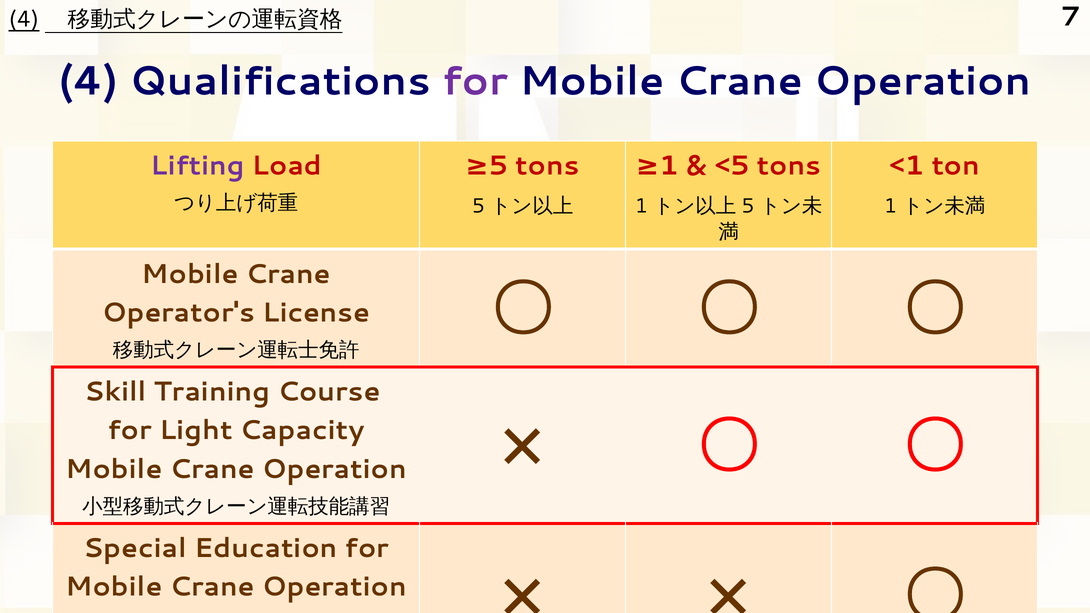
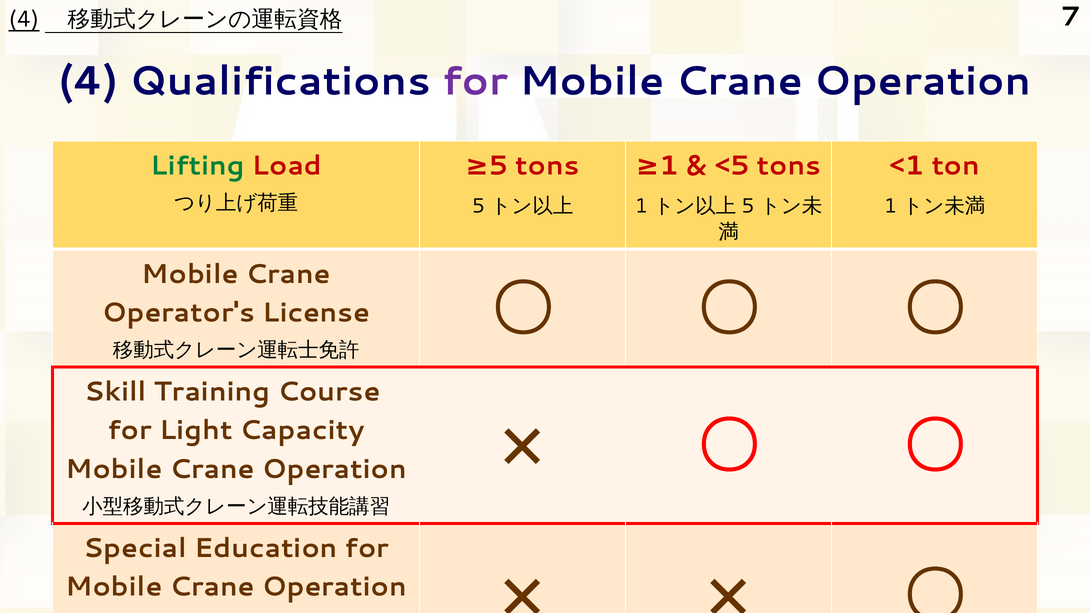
Lifting colour: purple -> green
